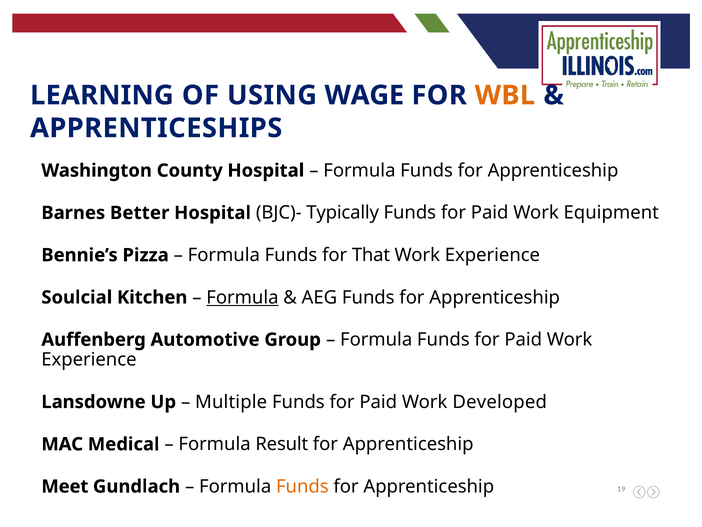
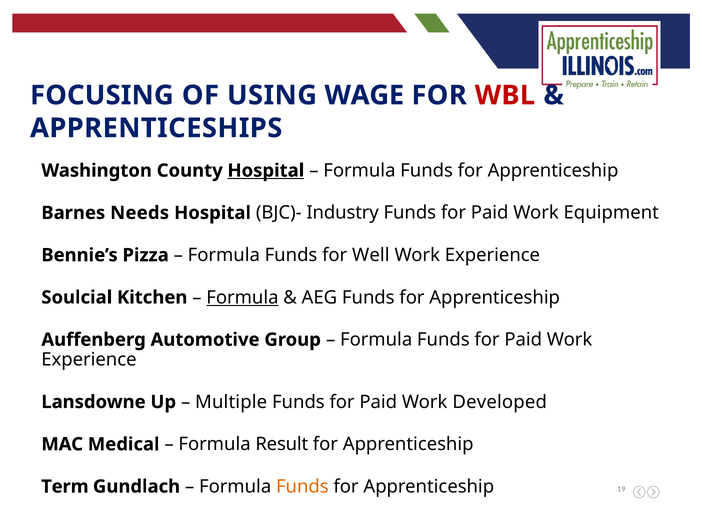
LEARNING: LEARNING -> FOCUSING
WBL colour: orange -> red
Hospital at (266, 170) underline: none -> present
Better: Better -> Needs
Typically: Typically -> Industry
That: That -> Well
Meet: Meet -> Term
